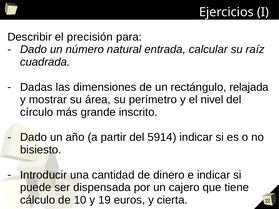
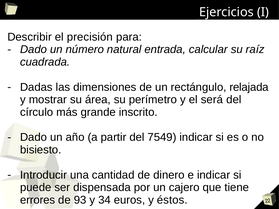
nivel: nivel -> será
5914: 5914 -> 7549
cálculo: cálculo -> errores
10: 10 -> 93
19: 19 -> 34
cierta: cierta -> éstos
